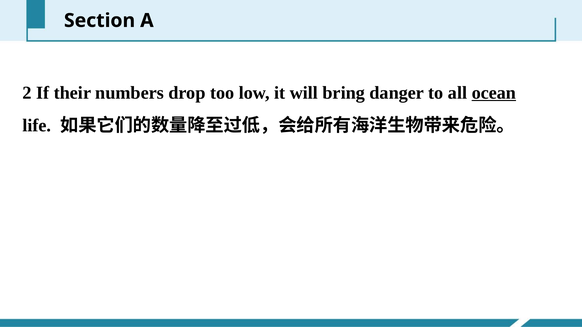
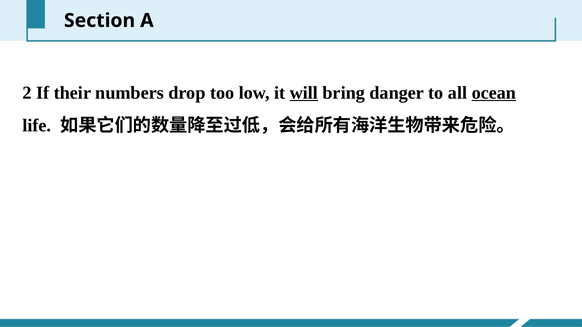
will underline: none -> present
